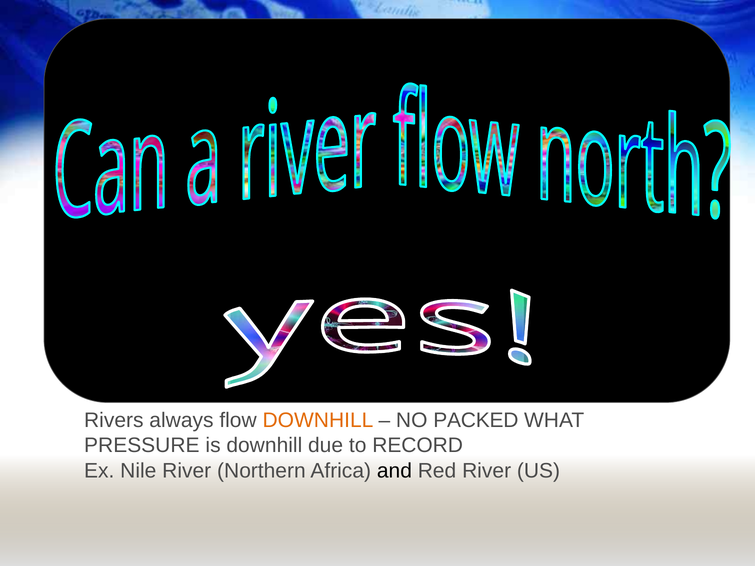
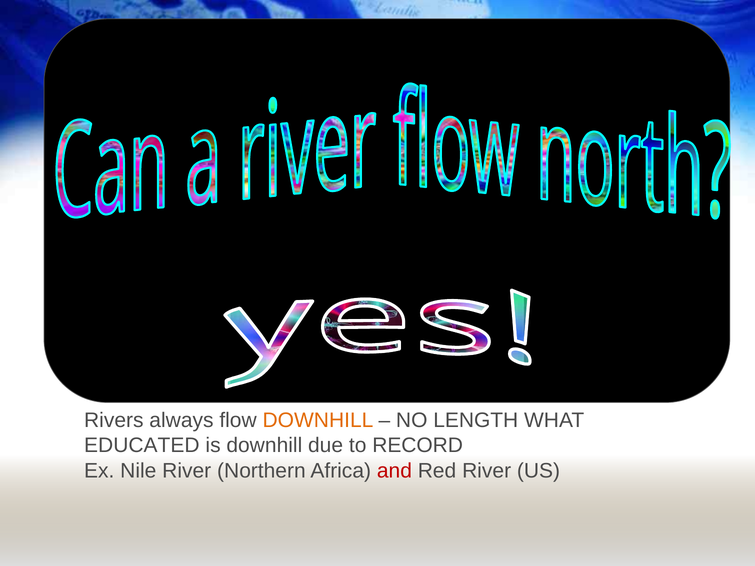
PACKED: PACKED -> LENGTH
PRESSURE: PRESSURE -> EDUCATED
and colour: black -> red
